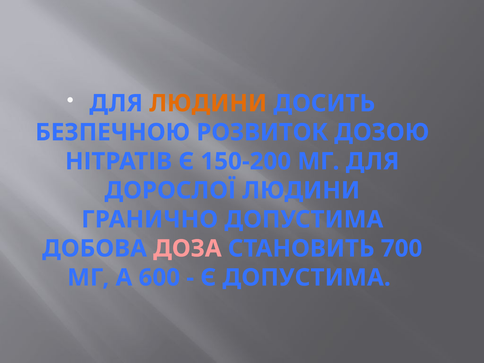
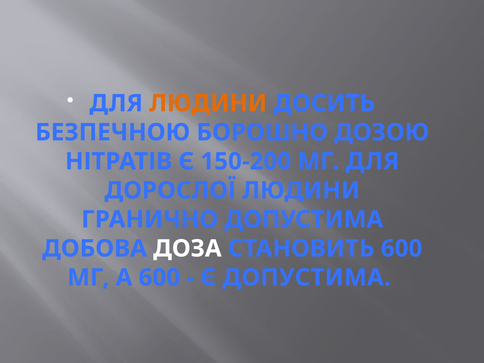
РОЗВИТОК: РОЗВИТОК -> БОРОШНО
ДОЗА colour: pink -> white
СТАНОВИТЬ 700: 700 -> 600
